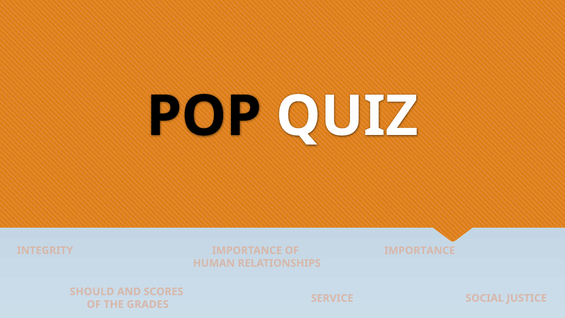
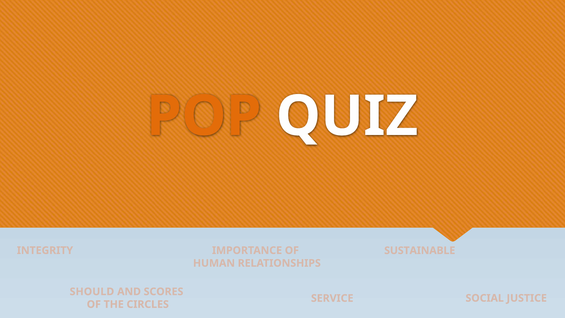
POP colour: black -> orange
IMPORTANCE at (420, 250): IMPORTANCE -> SUSTAINABLE
GRADES: GRADES -> CIRCLES
